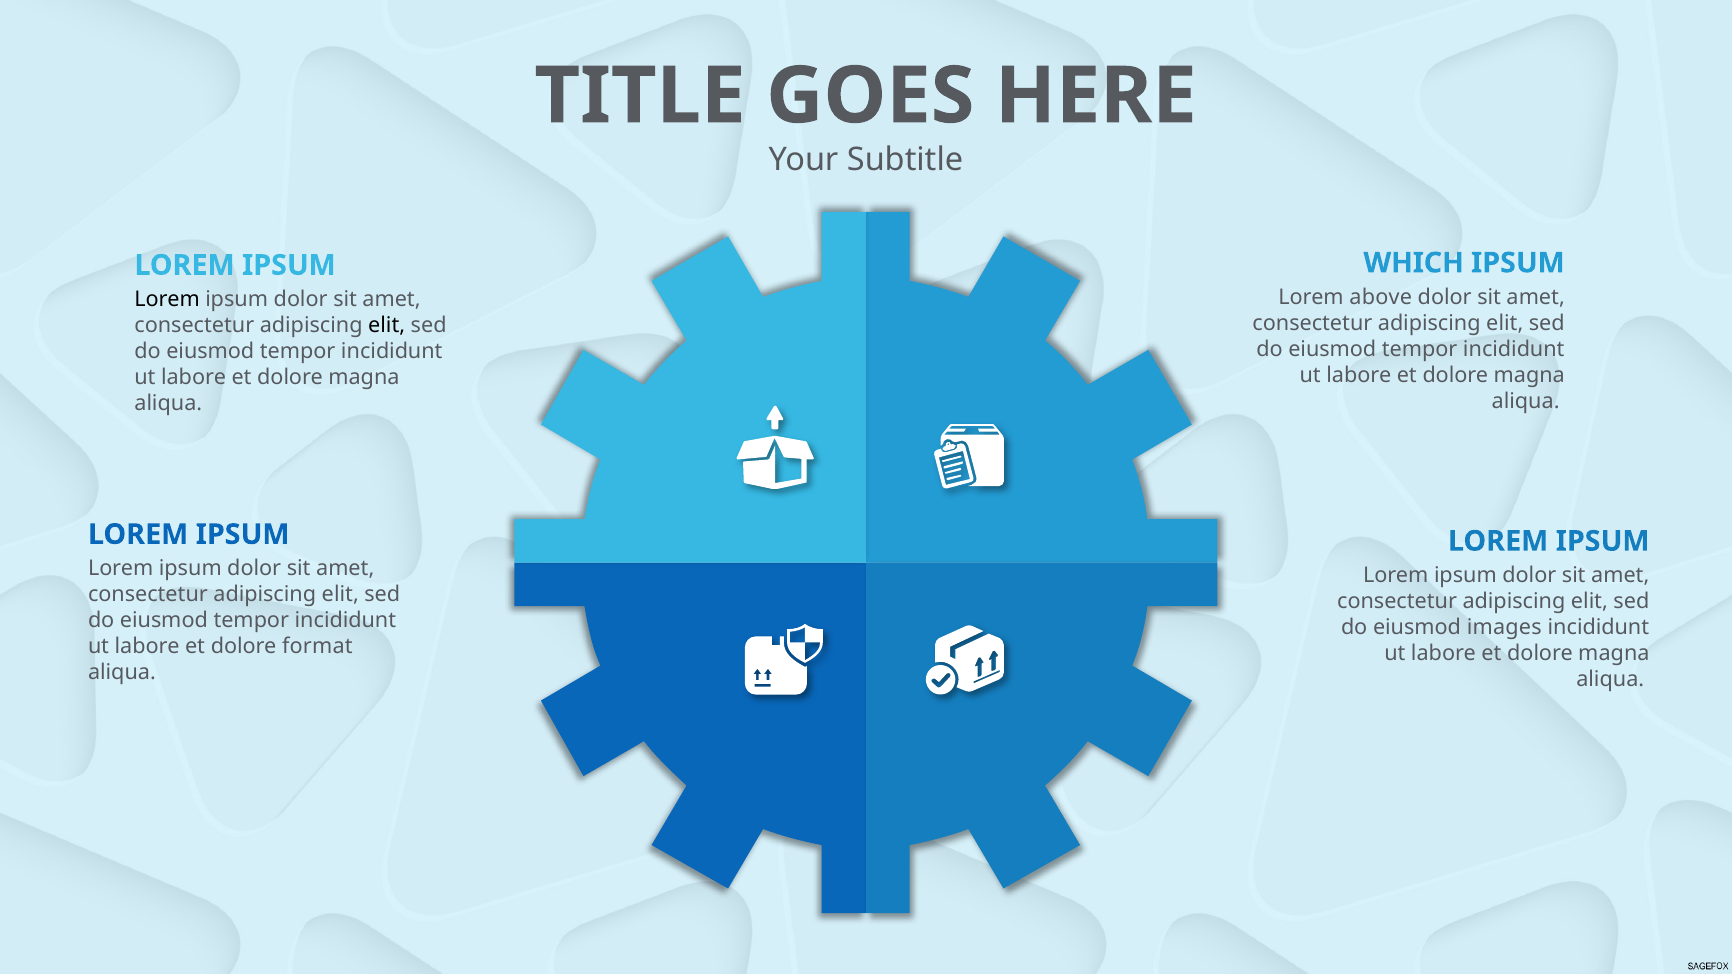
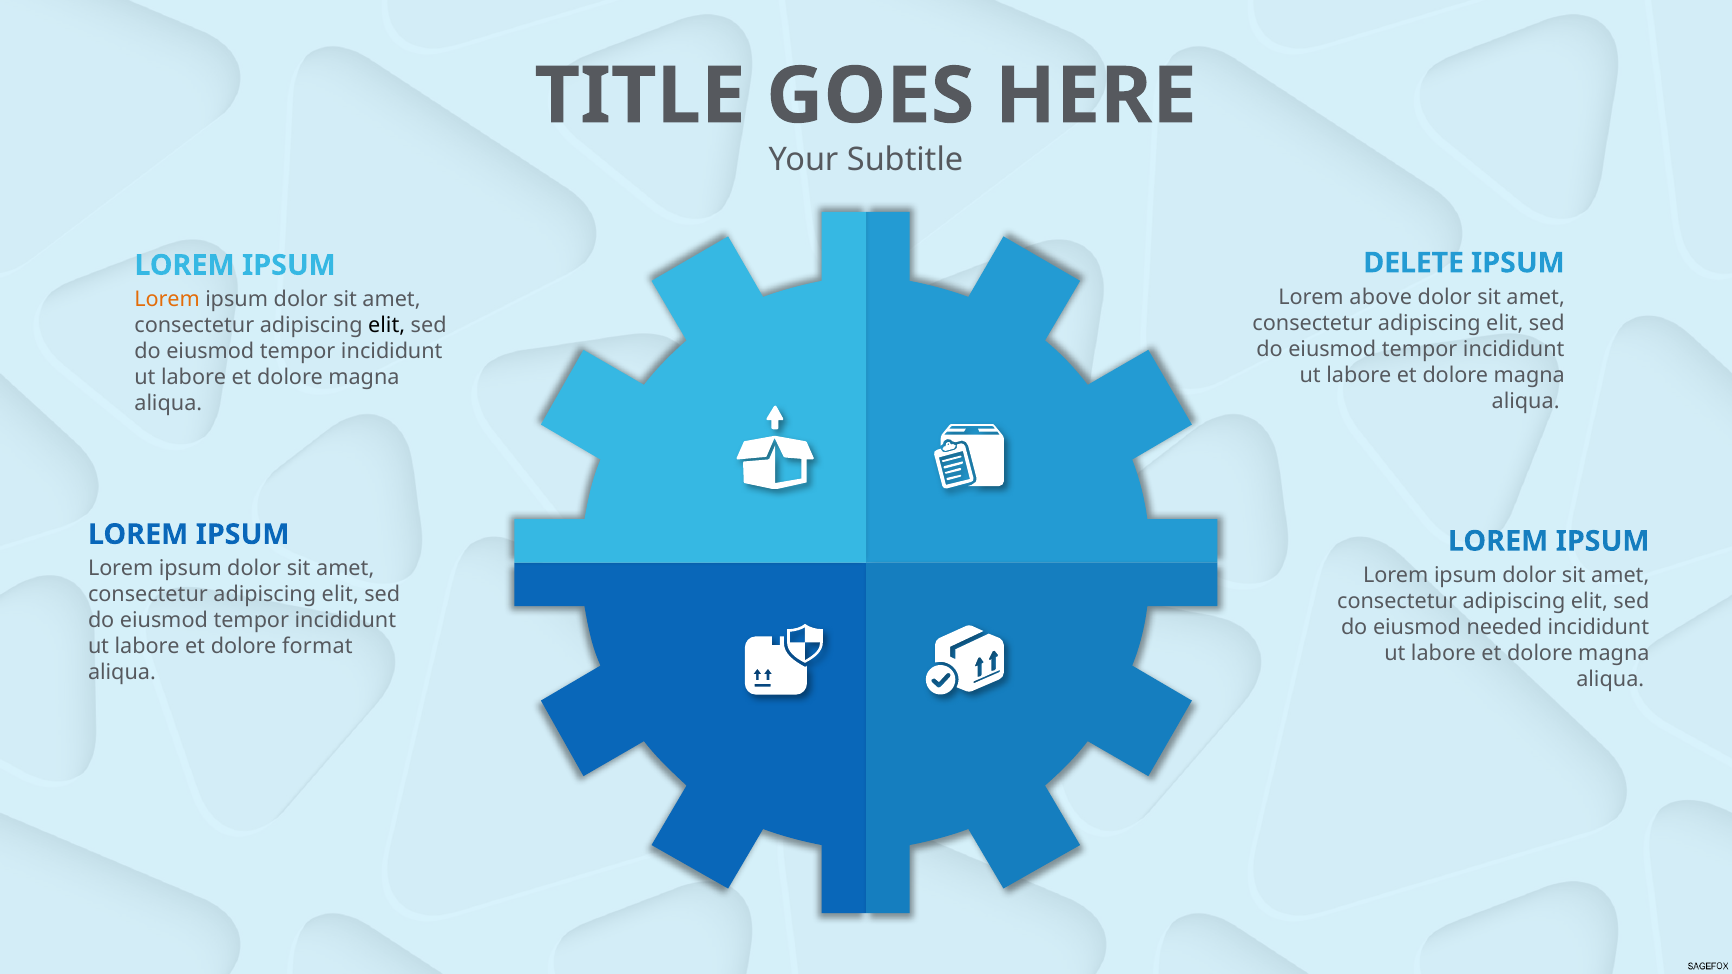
WHICH: WHICH -> DELETE
Lorem at (167, 299) colour: black -> orange
images: images -> needed
